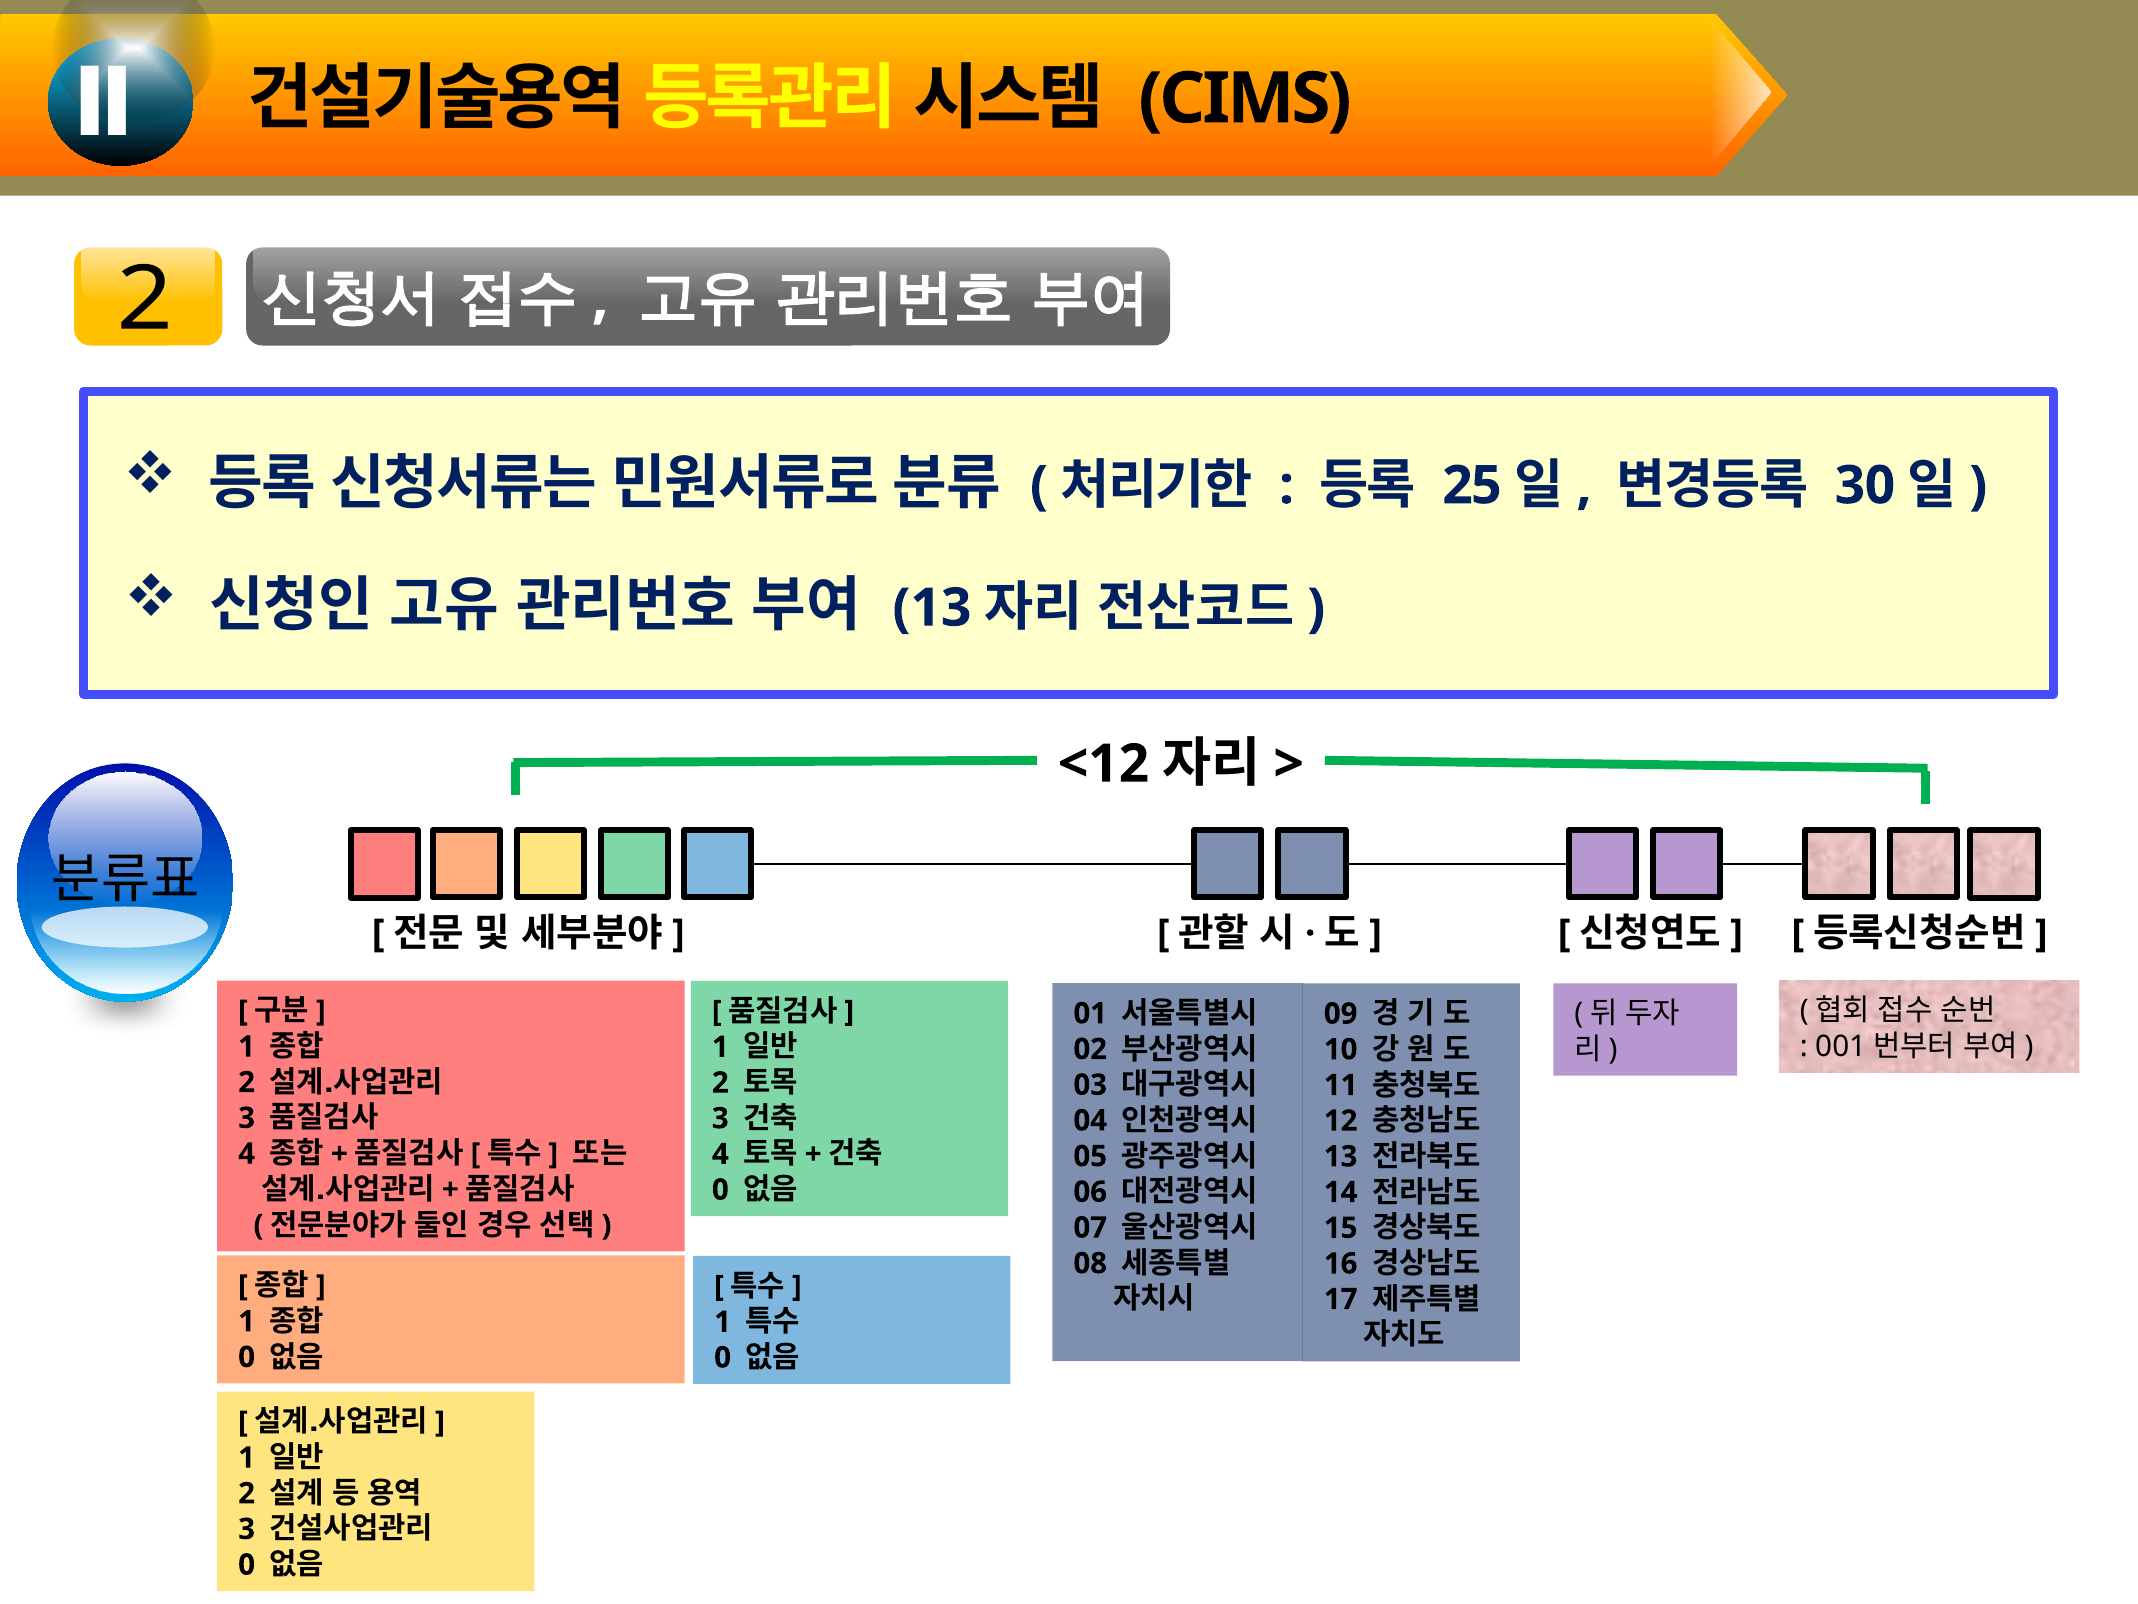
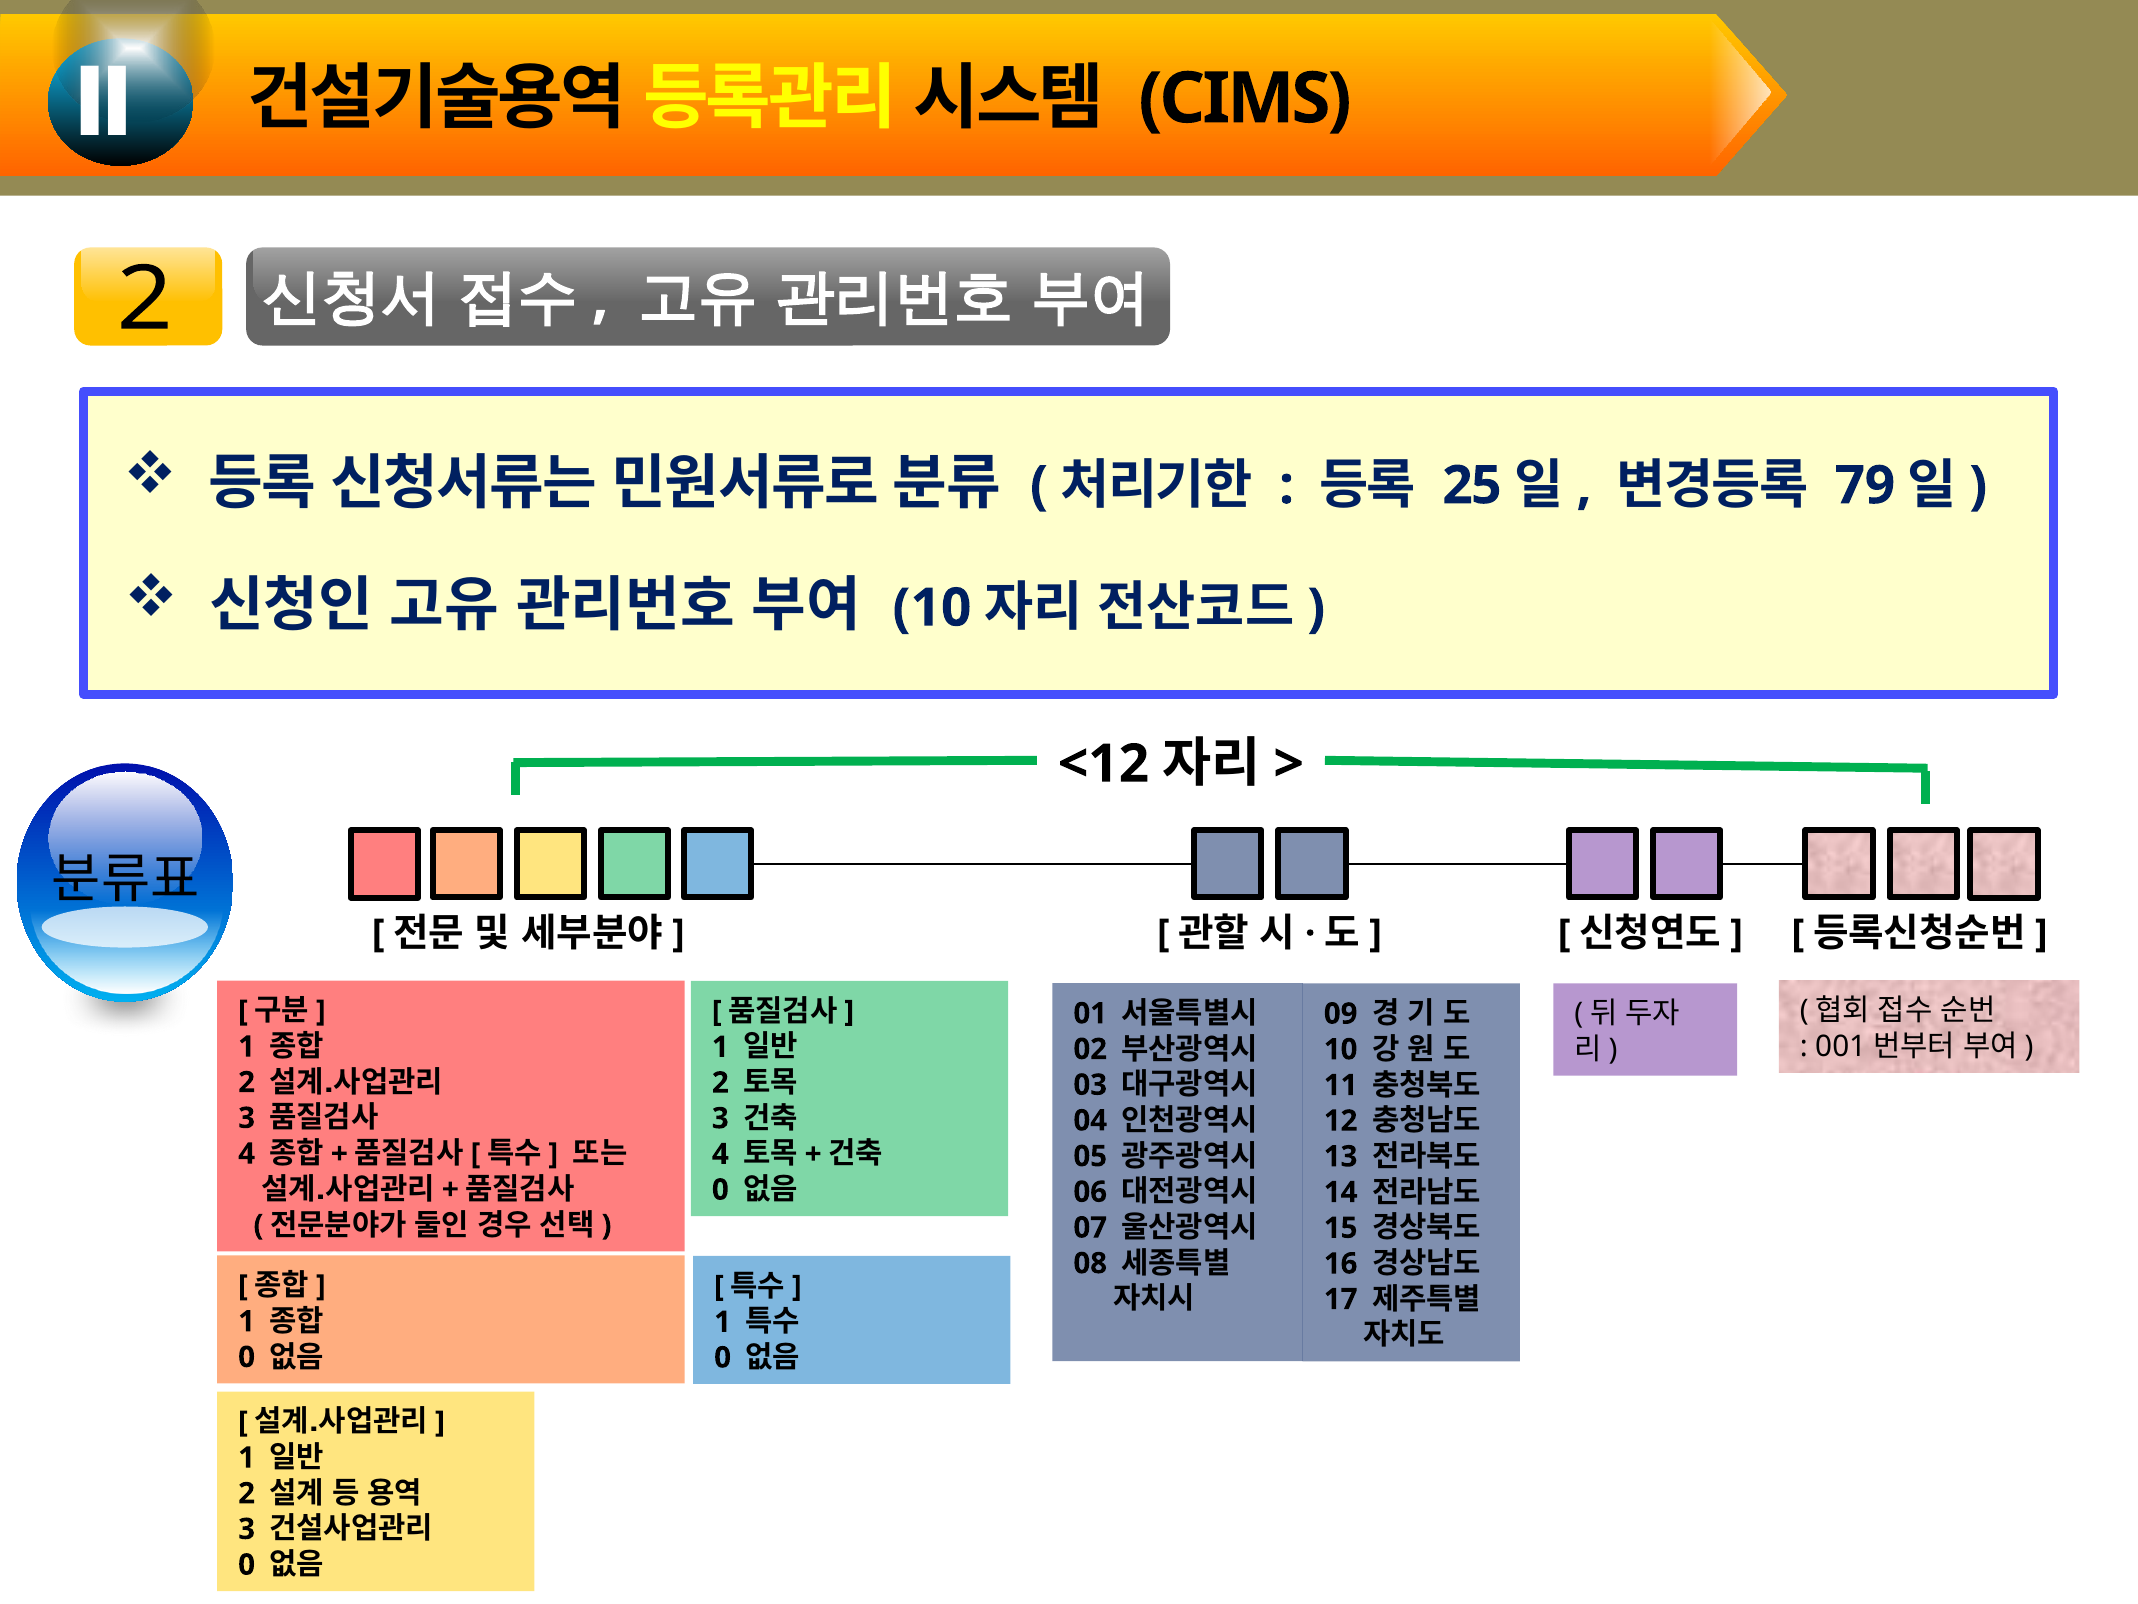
30: 30 -> 79
13 at (932, 608): 13 -> 10
